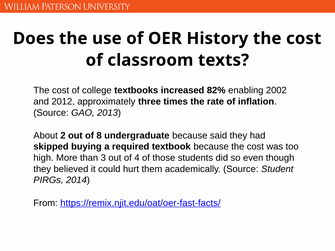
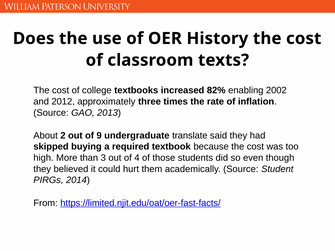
8: 8 -> 9
undergraduate because: because -> translate
https://remix.njit.edu/oat/oer-fast-facts/: https://remix.njit.edu/oat/oer-fast-facts/ -> https://limited.njit.edu/oat/oer-fast-facts/
